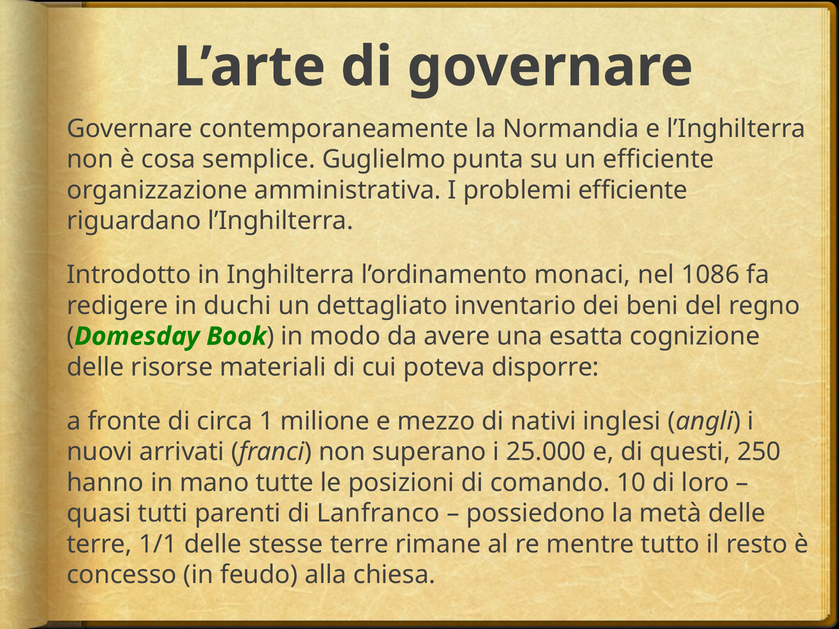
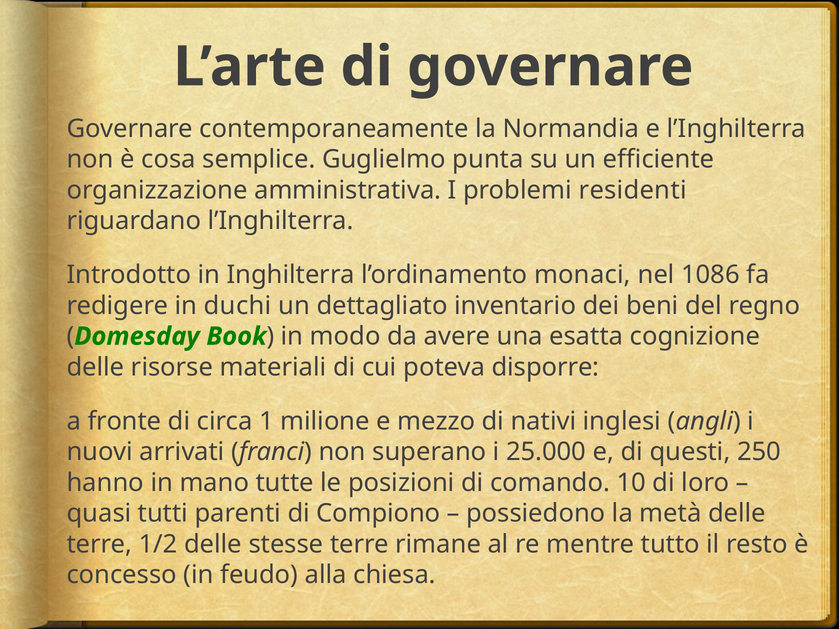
problemi efficiente: efficiente -> residenti
Lanfranco: Lanfranco -> Compiono
1/1: 1/1 -> 1/2
